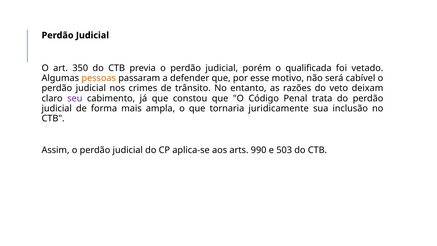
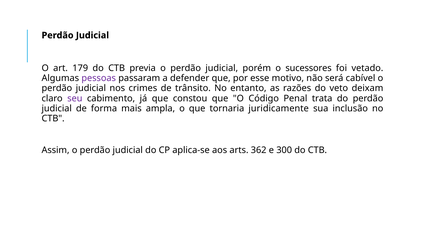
350: 350 -> 179
qualificada: qualificada -> sucessores
pessoas colour: orange -> purple
990: 990 -> 362
503: 503 -> 300
